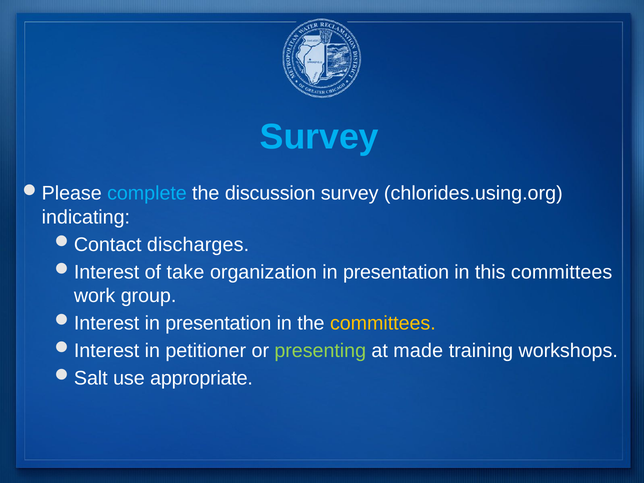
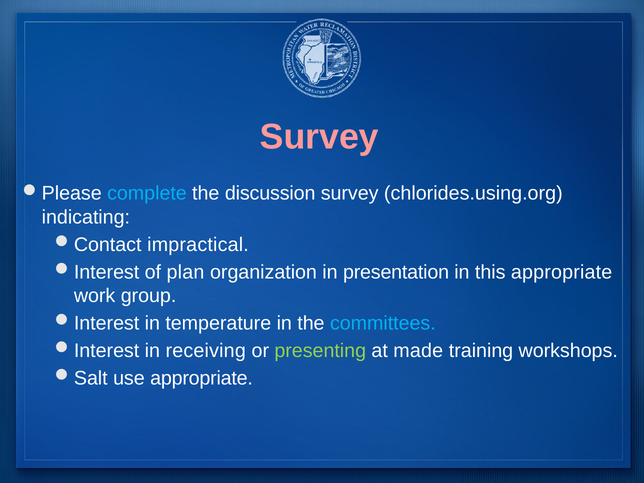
Survey at (319, 137) colour: light blue -> pink
discharges: discharges -> impractical
take: take -> plan
this committees: committees -> appropriate
presentation at (218, 323): presentation -> temperature
committees at (383, 323) colour: yellow -> light blue
petitioner: petitioner -> receiving
